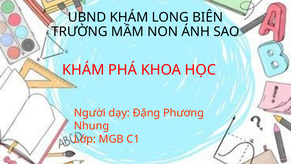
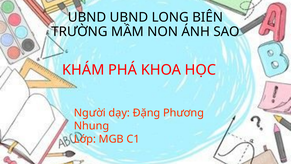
UBND KHÁM: KHÁM -> UBND
